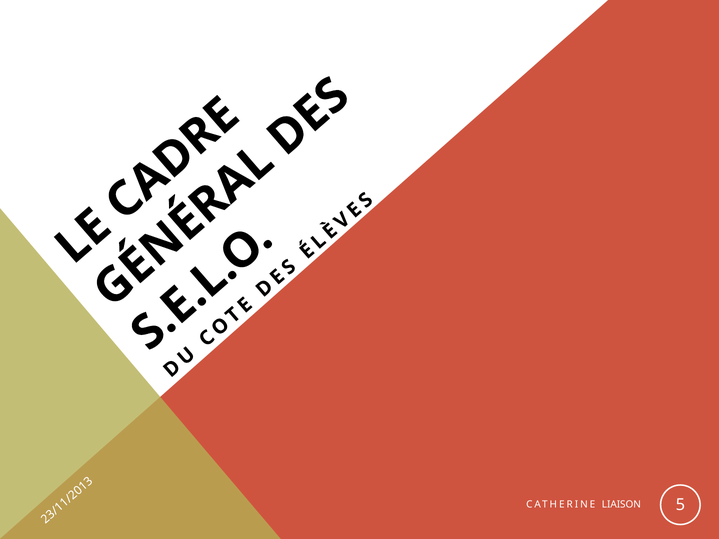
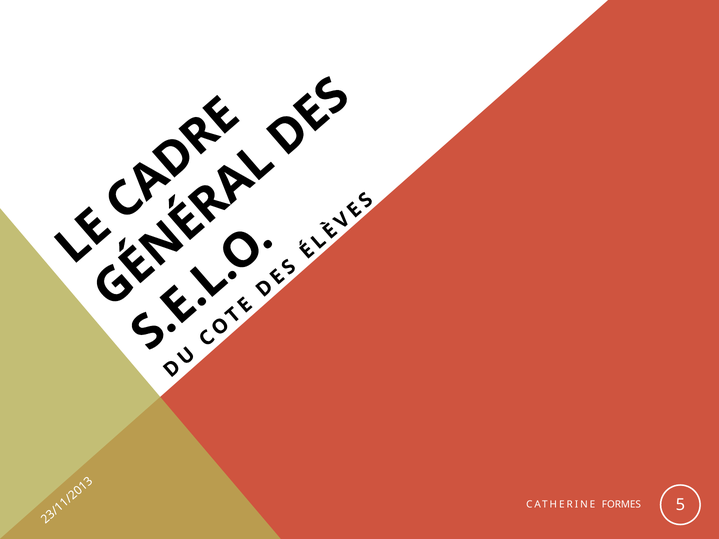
LIAISON: LIAISON -> FORMES
